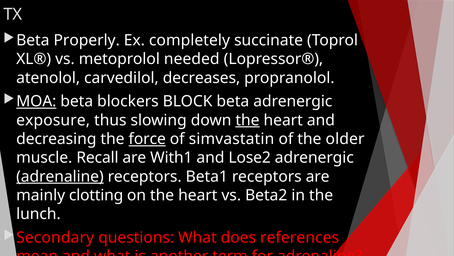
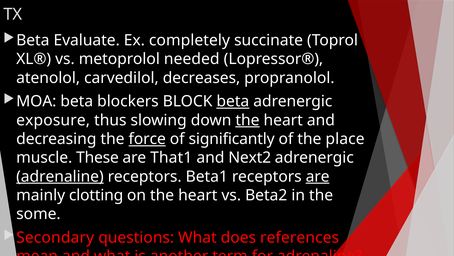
Properly: Properly -> Evaluate
MOA underline: present -> none
beta at (233, 101) underline: none -> present
simvastatin: simvastatin -> significantly
older: older -> place
Recall: Recall -> These
With1: With1 -> That1
Lose2: Lose2 -> Next2
are at (318, 176) underline: none -> present
lunch: lunch -> some
